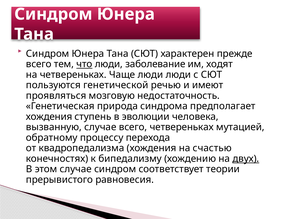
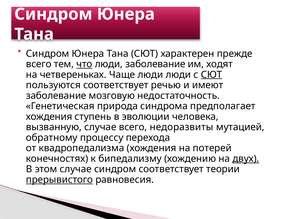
СЮТ at (212, 75) underline: none -> present
пользуются генетической: генетической -> соответствует
проявляться at (56, 96): проявляться -> заболевание
всего четвереньках: четвереньках -> недоразвиты
счастью: счастью -> потерей
прерывистого underline: none -> present
